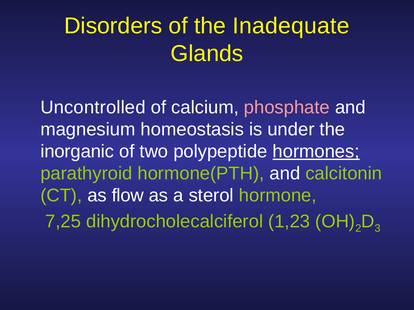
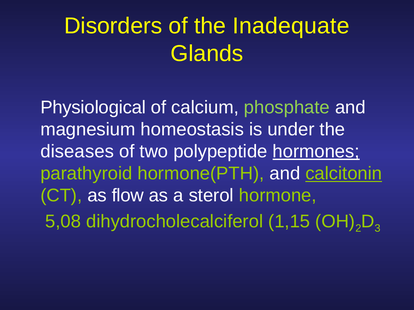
Uncontrolled: Uncontrolled -> Physiological
phosphate colour: pink -> light green
inorganic: inorganic -> diseases
calcitonin underline: none -> present
7,25: 7,25 -> 5,08
1,23: 1,23 -> 1,15
